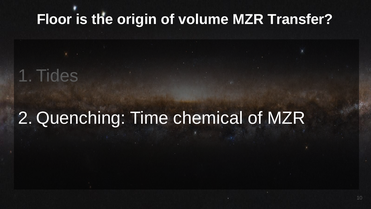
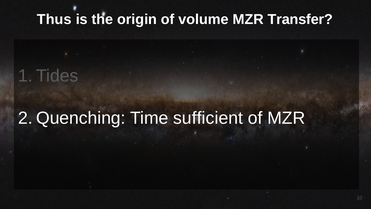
Floor: Floor -> Thus
chemical: chemical -> sufficient
